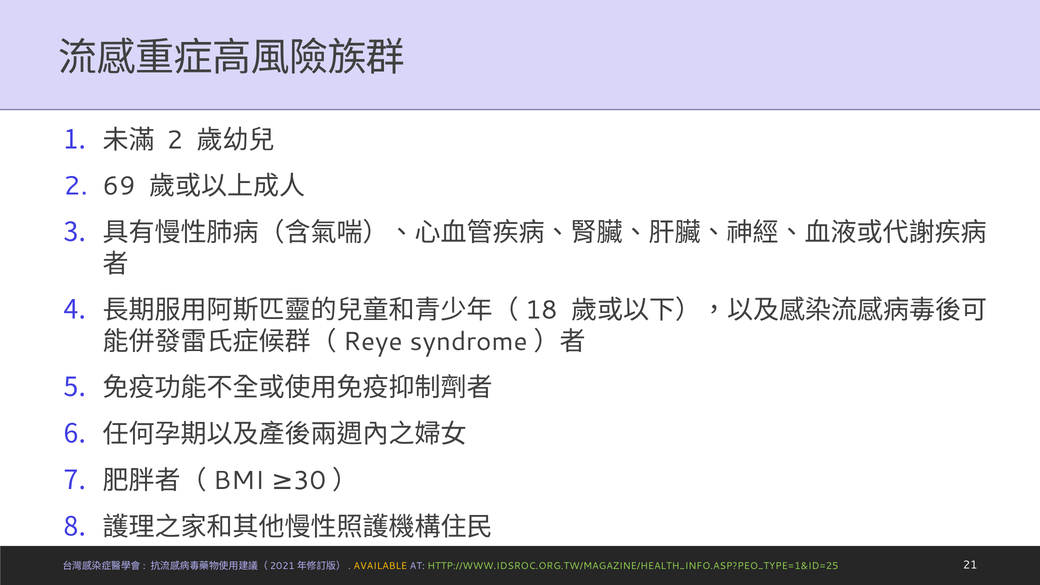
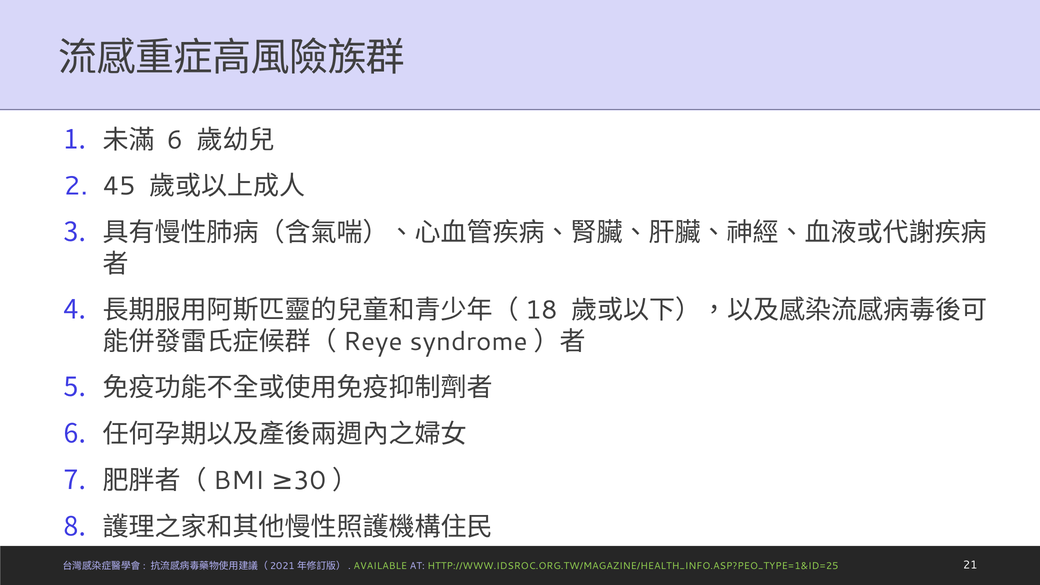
2 at (175, 140): 2 -> 6
69: 69 -> 45
AVAILABLE colour: yellow -> light green
